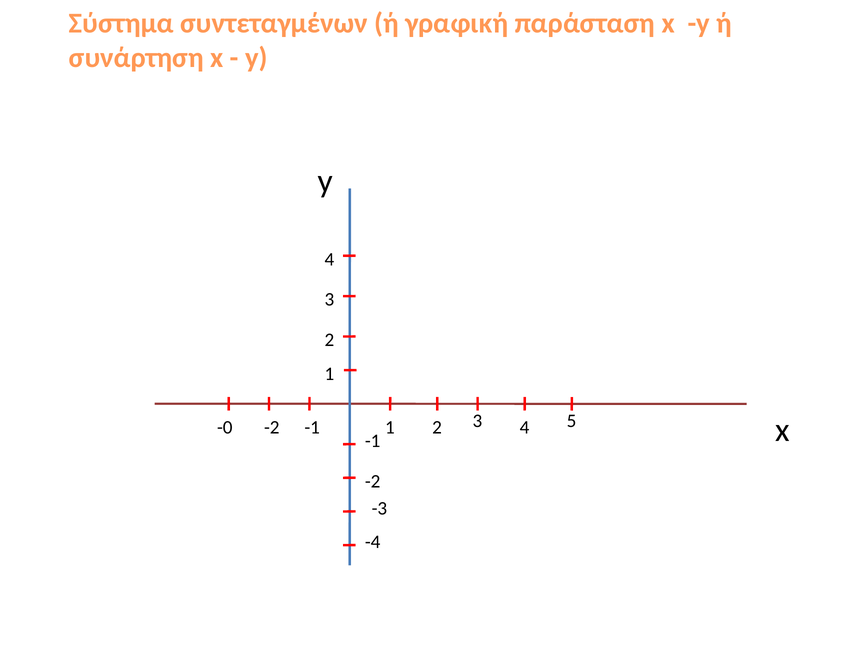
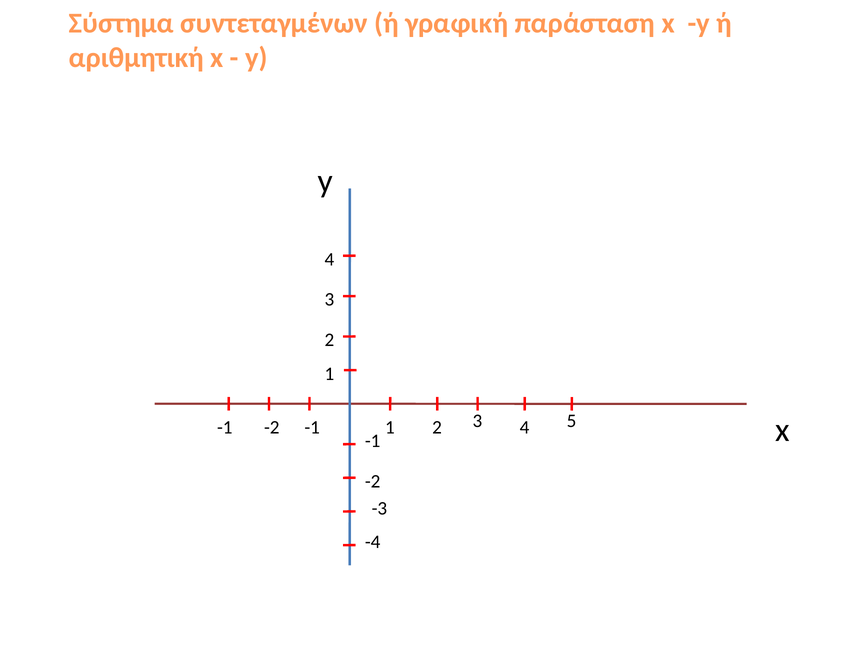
συνάρτηση: συνάρτηση -> αριθμητική
-0 at (225, 427): -0 -> -1
